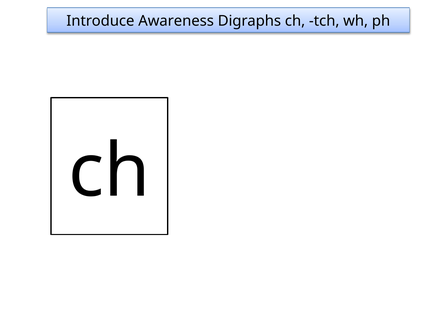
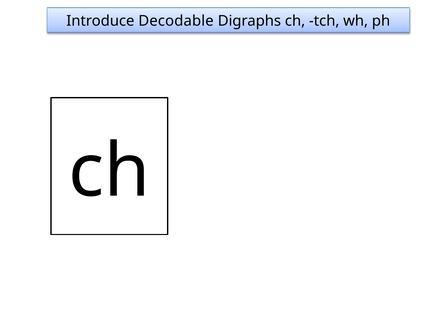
Awareness: Awareness -> Decodable
